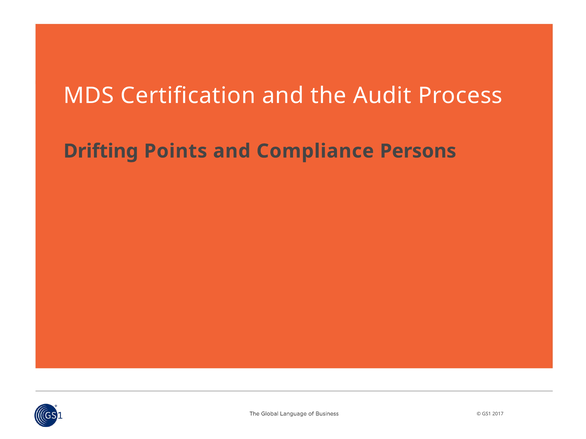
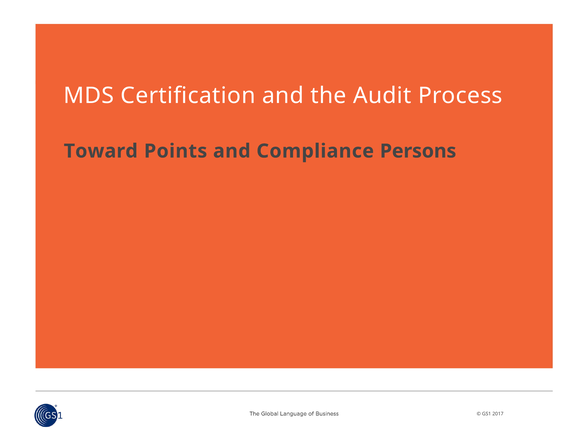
Drifting: Drifting -> Toward
